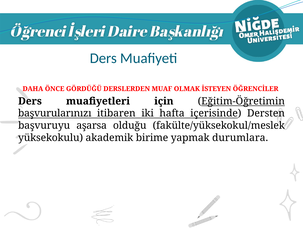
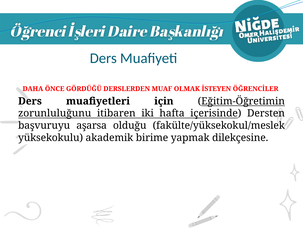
başvurularınızı: başvurularınızı -> zorunluluğunu
durumlara: durumlara -> dilekçesine
